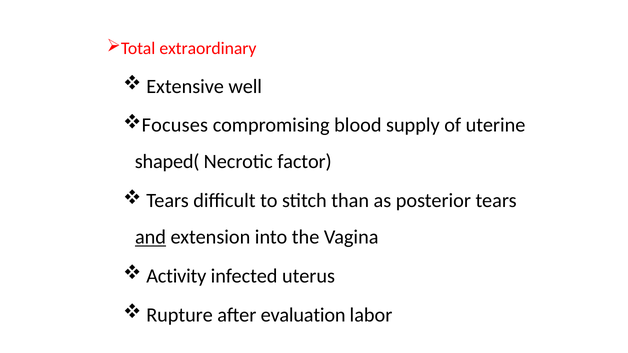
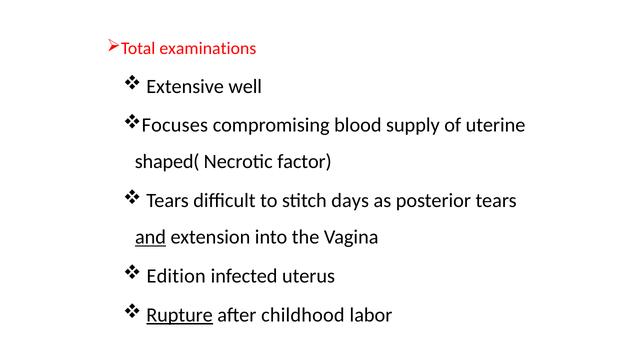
extraordinary: extraordinary -> examinations
than: than -> days
Activity: Activity -> Edition
Rupture underline: none -> present
evaluation: evaluation -> childhood
